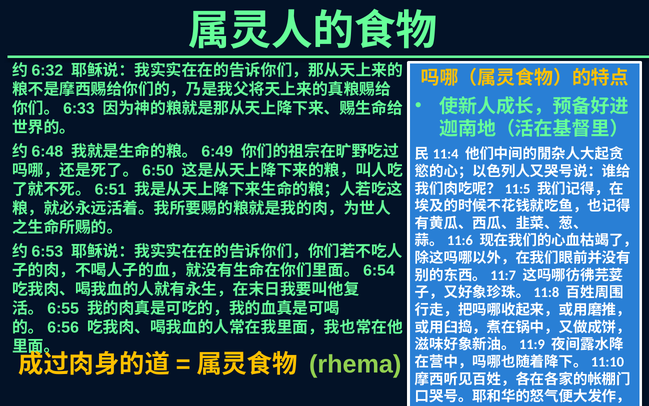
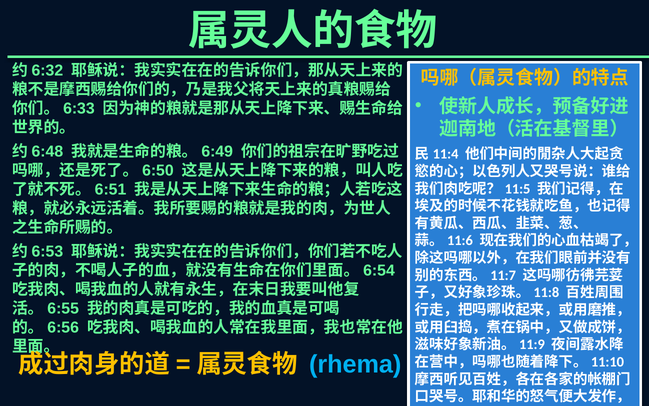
rhema colour: light green -> light blue
